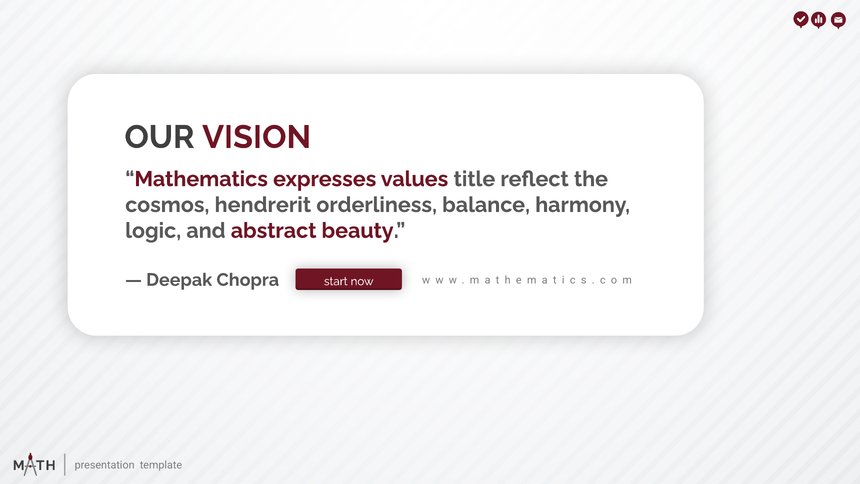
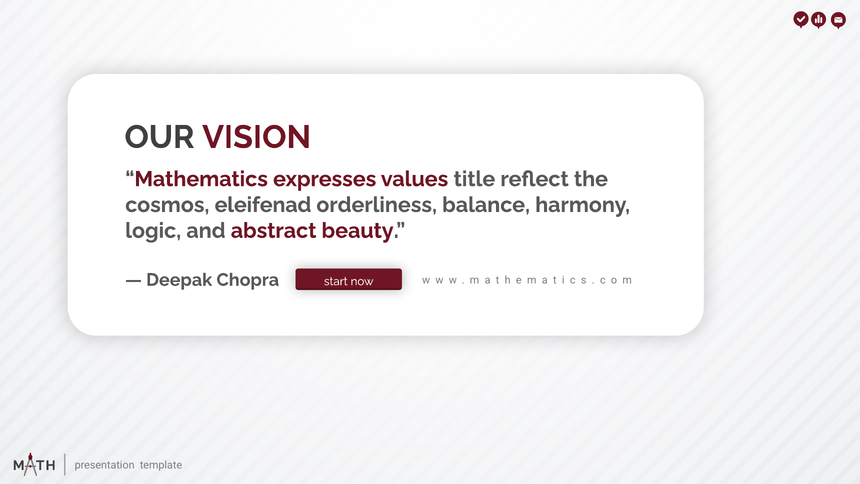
hendrerit: hendrerit -> eleifenad
